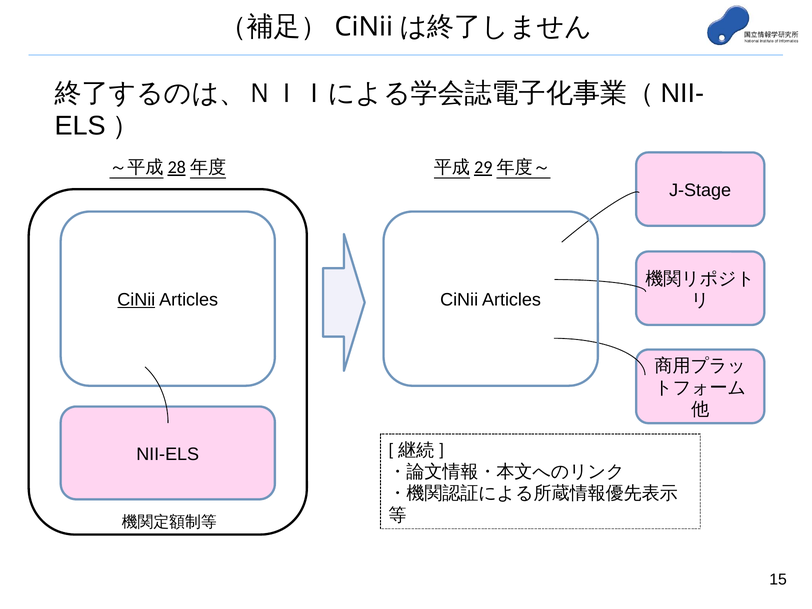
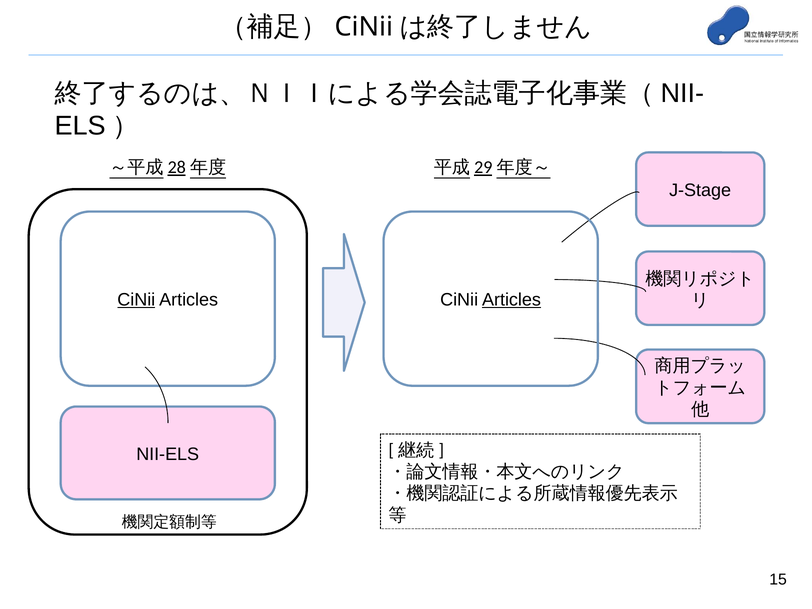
Articles at (512, 300) underline: none -> present
